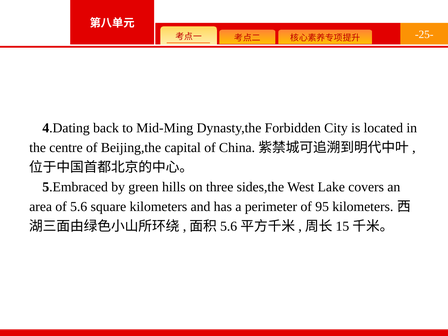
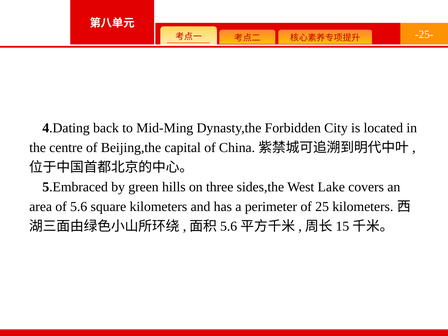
95: 95 -> 25
